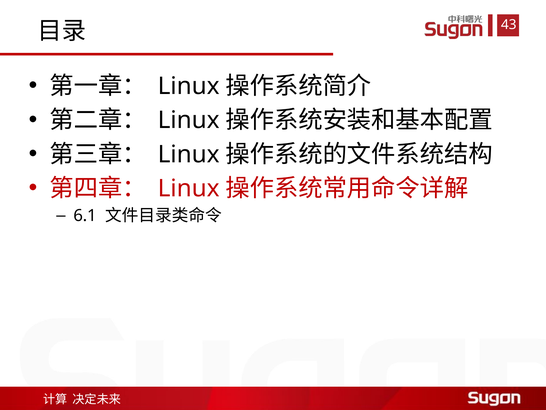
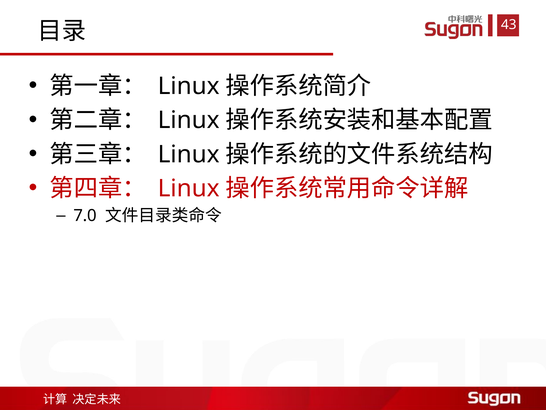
6.1: 6.1 -> 7.0
